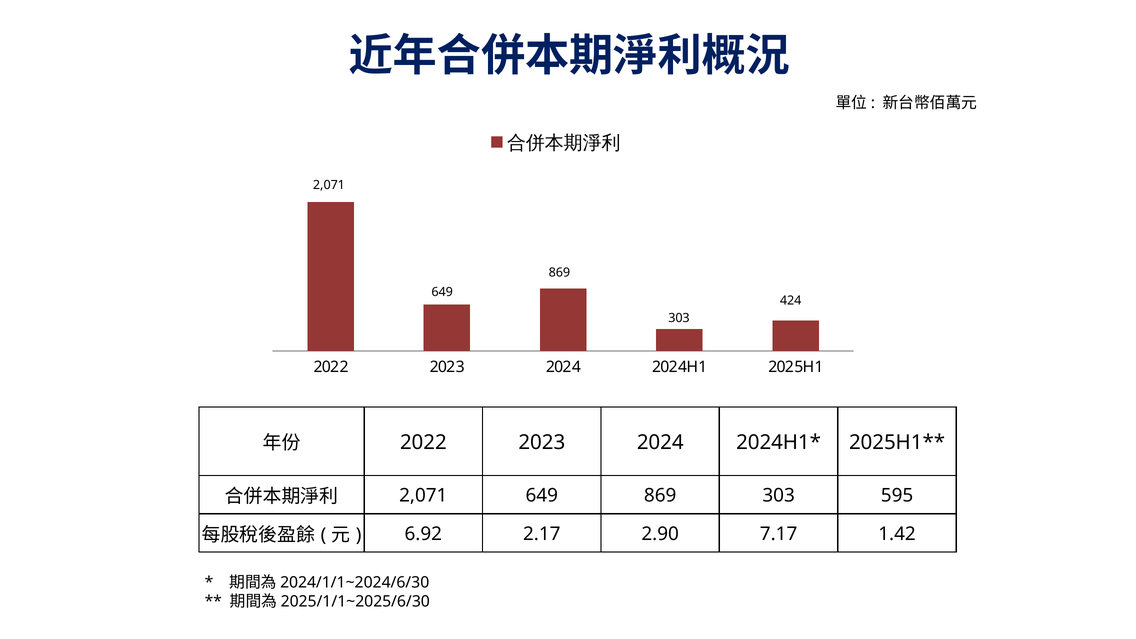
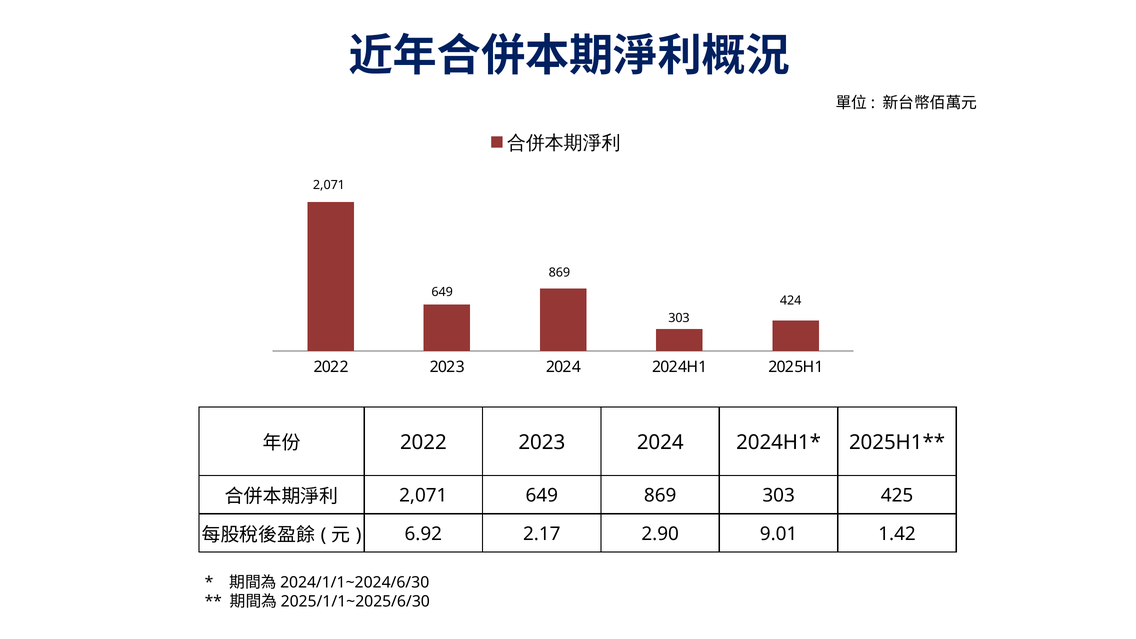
595: 595 -> 425
7.17: 7.17 -> 9.01
